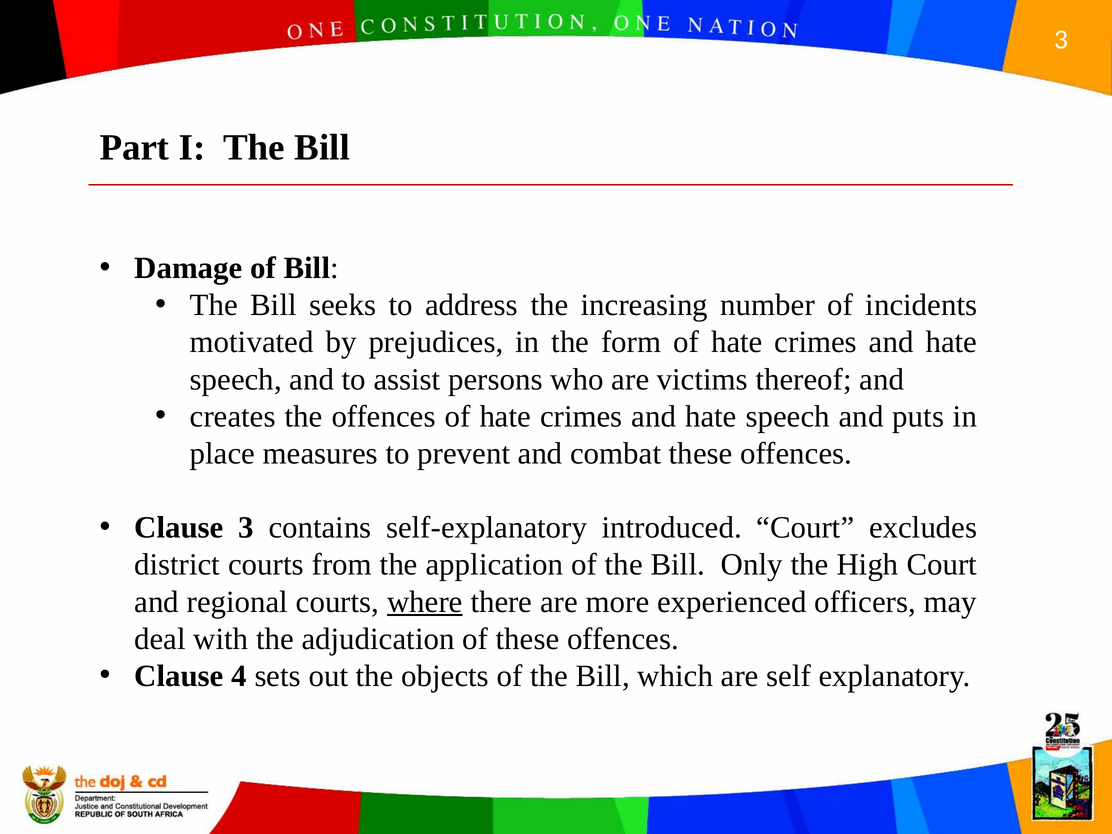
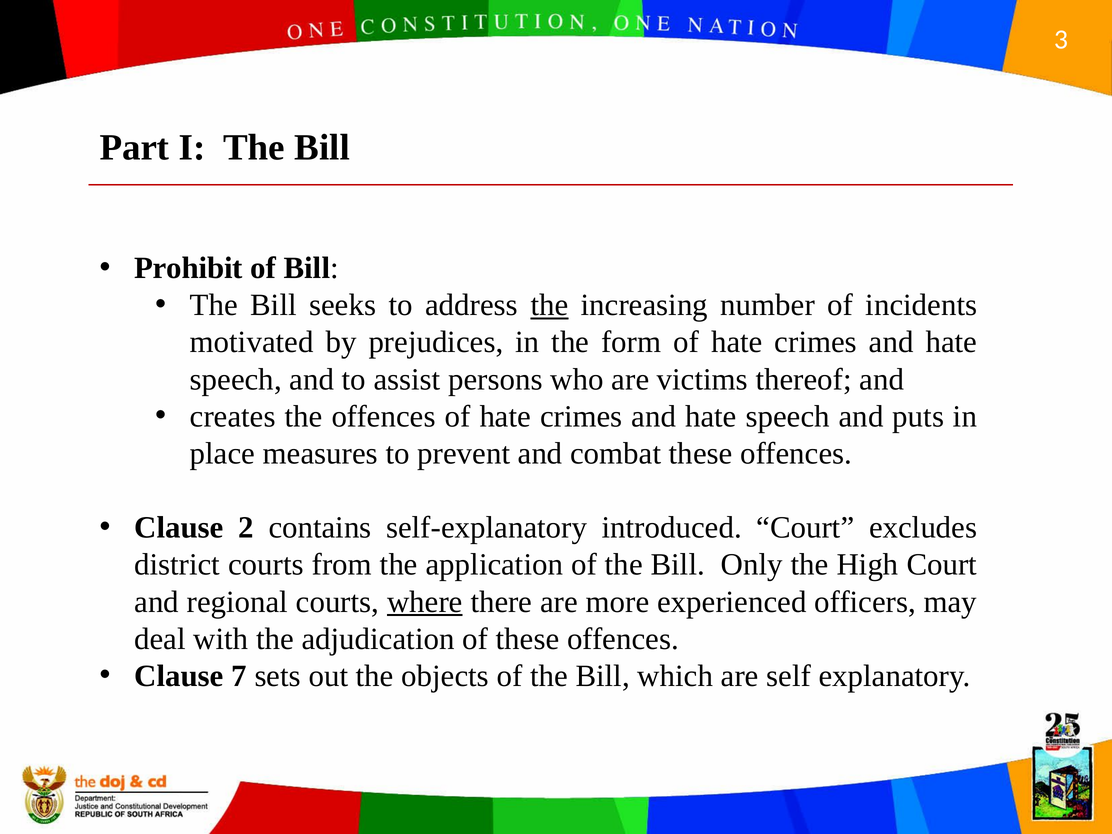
Damage: Damage -> Prohibit
the at (549, 305) underline: none -> present
Clause 3: 3 -> 2
4: 4 -> 7
